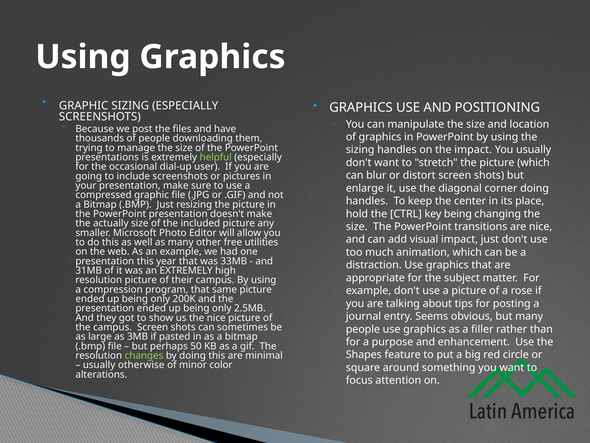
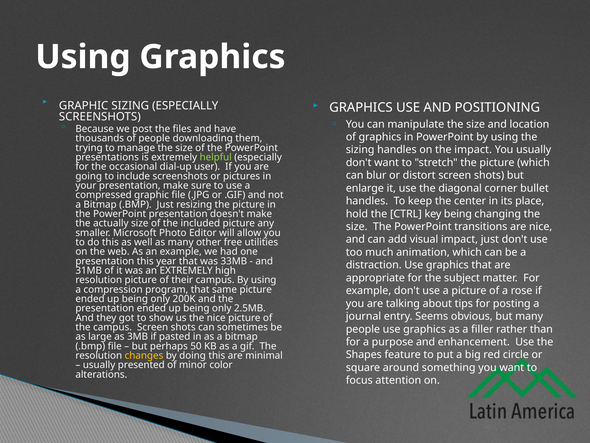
corner doing: doing -> bullet
changes colour: light green -> yellow
otherwise: otherwise -> presented
